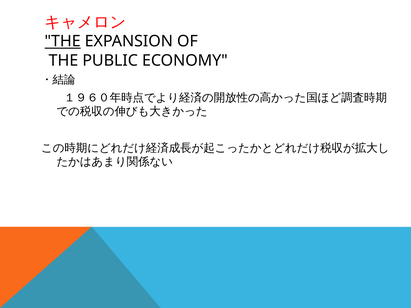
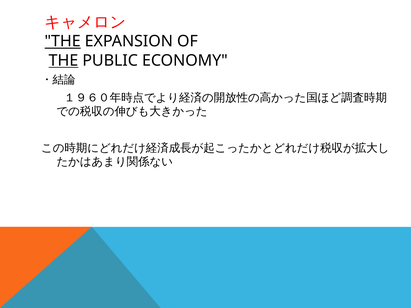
THE at (63, 61) underline: none -> present
